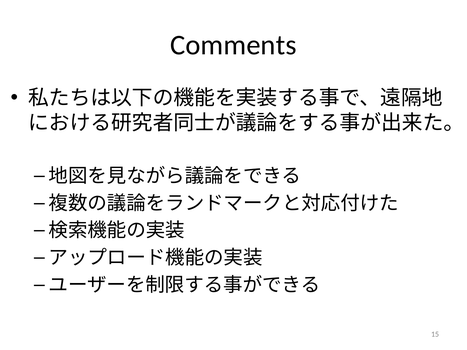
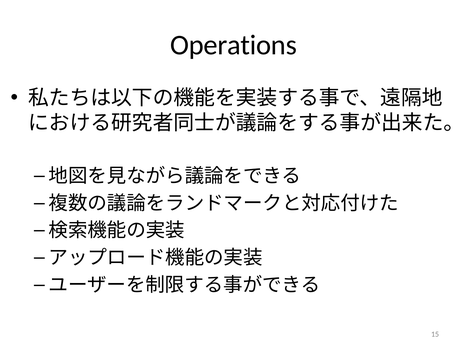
Comments: Comments -> Operations
